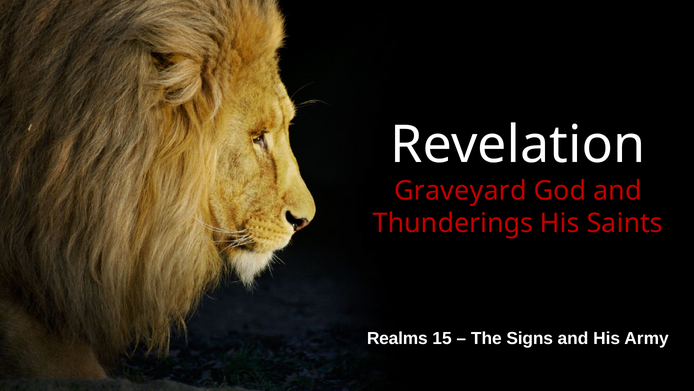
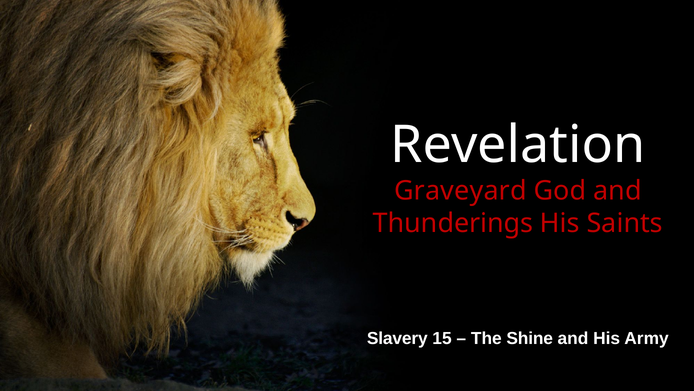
Realms: Realms -> Slavery
Signs: Signs -> Shine
